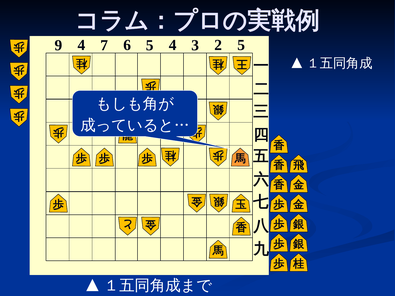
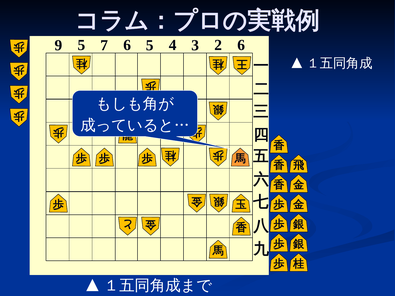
9 4: 4 -> 5
2 5: 5 -> 6
